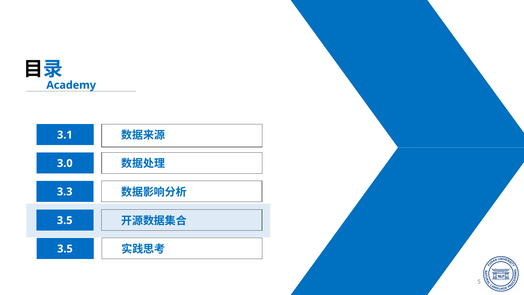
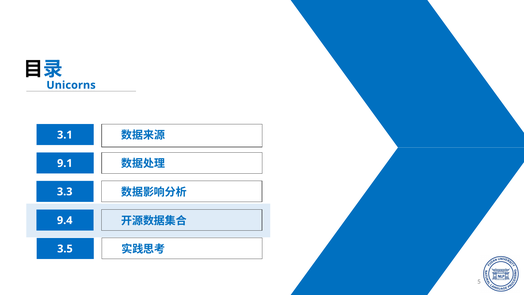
Academy: Academy -> Unicorns
3.0: 3.0 -> 9.1
3.5 at (65, 220): 3.5 -> 9.4
